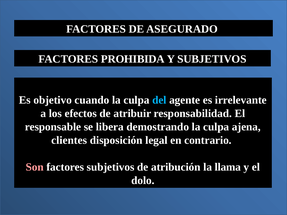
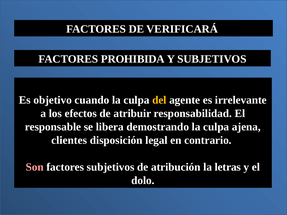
ASEGURADO: ASEGURADO -> VERIFICARÁ
del colour: light blue -> yellow
llama: llama -> letras
